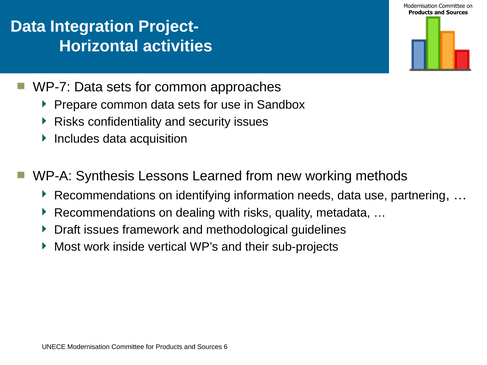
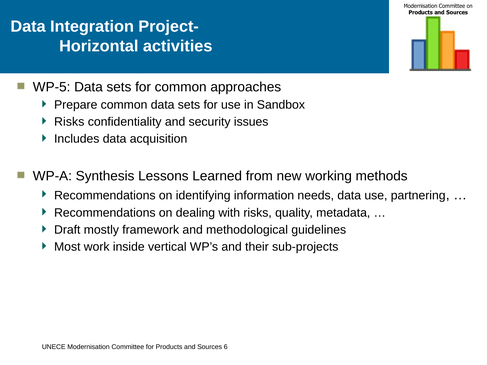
WP-7: WP-7 -> WP-5
Draft issues: issues -> mostly
